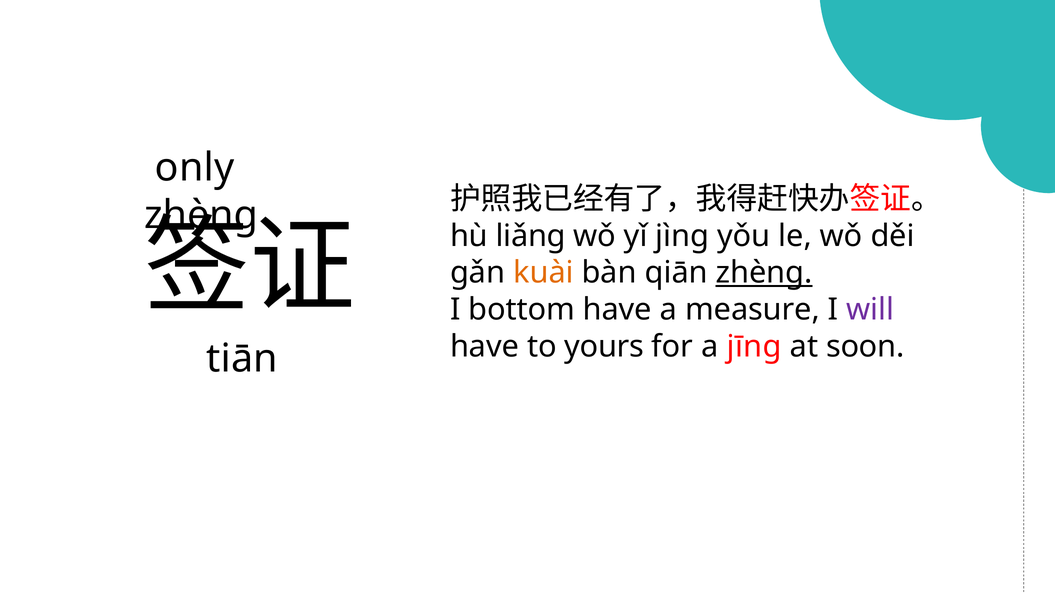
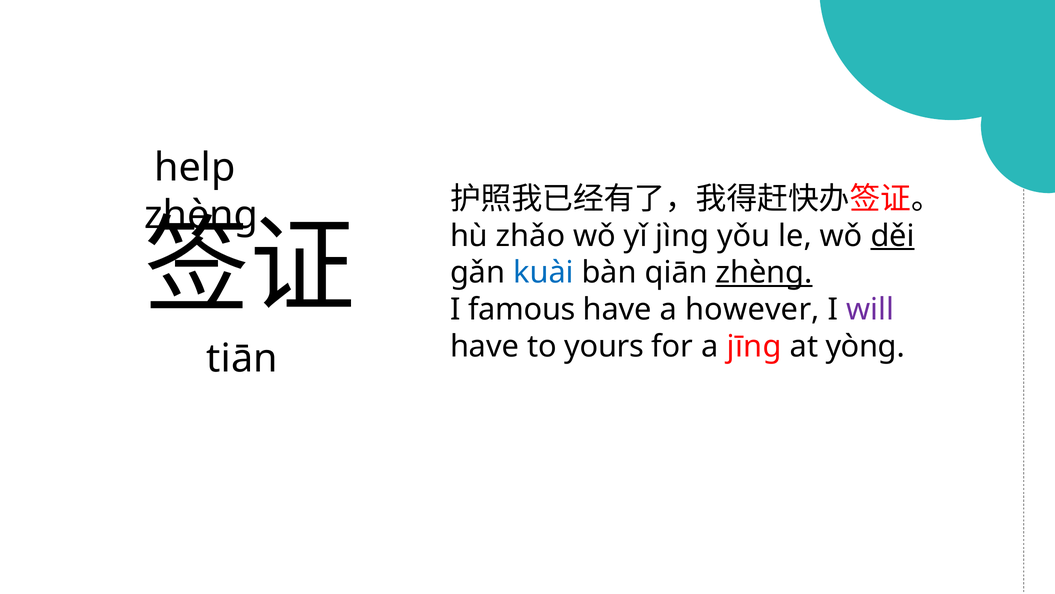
only: only -> help
liǎng: liǎng -> zhǎo
děi underline: none -> present
kuài colour: orange -> blue
bottom: bottom -> famous
measure: measure -> however
soon: soon -> yòng
